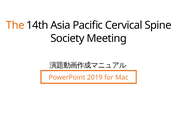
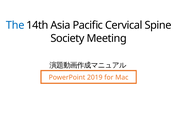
The colour: orange -> blue
